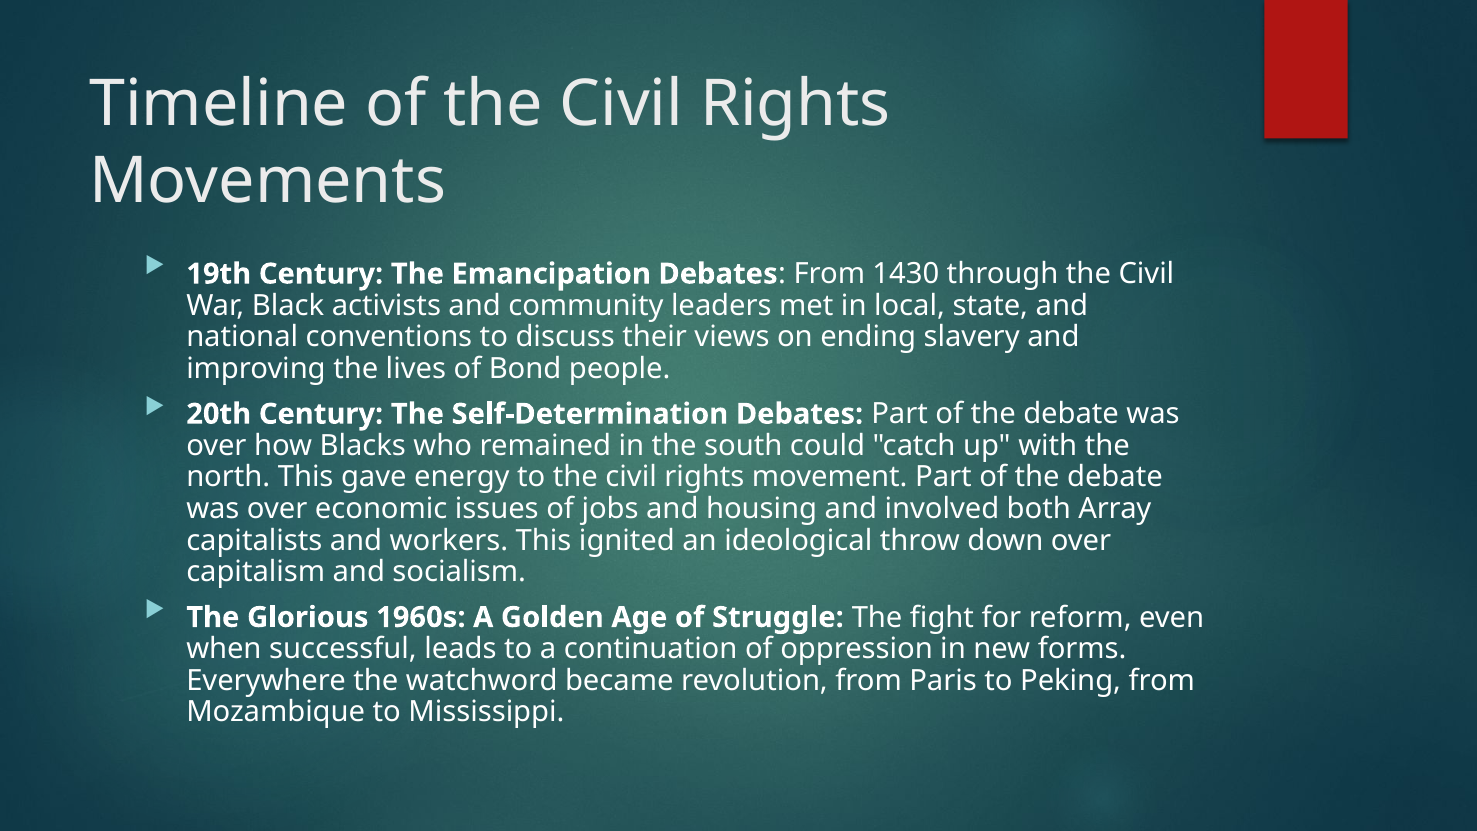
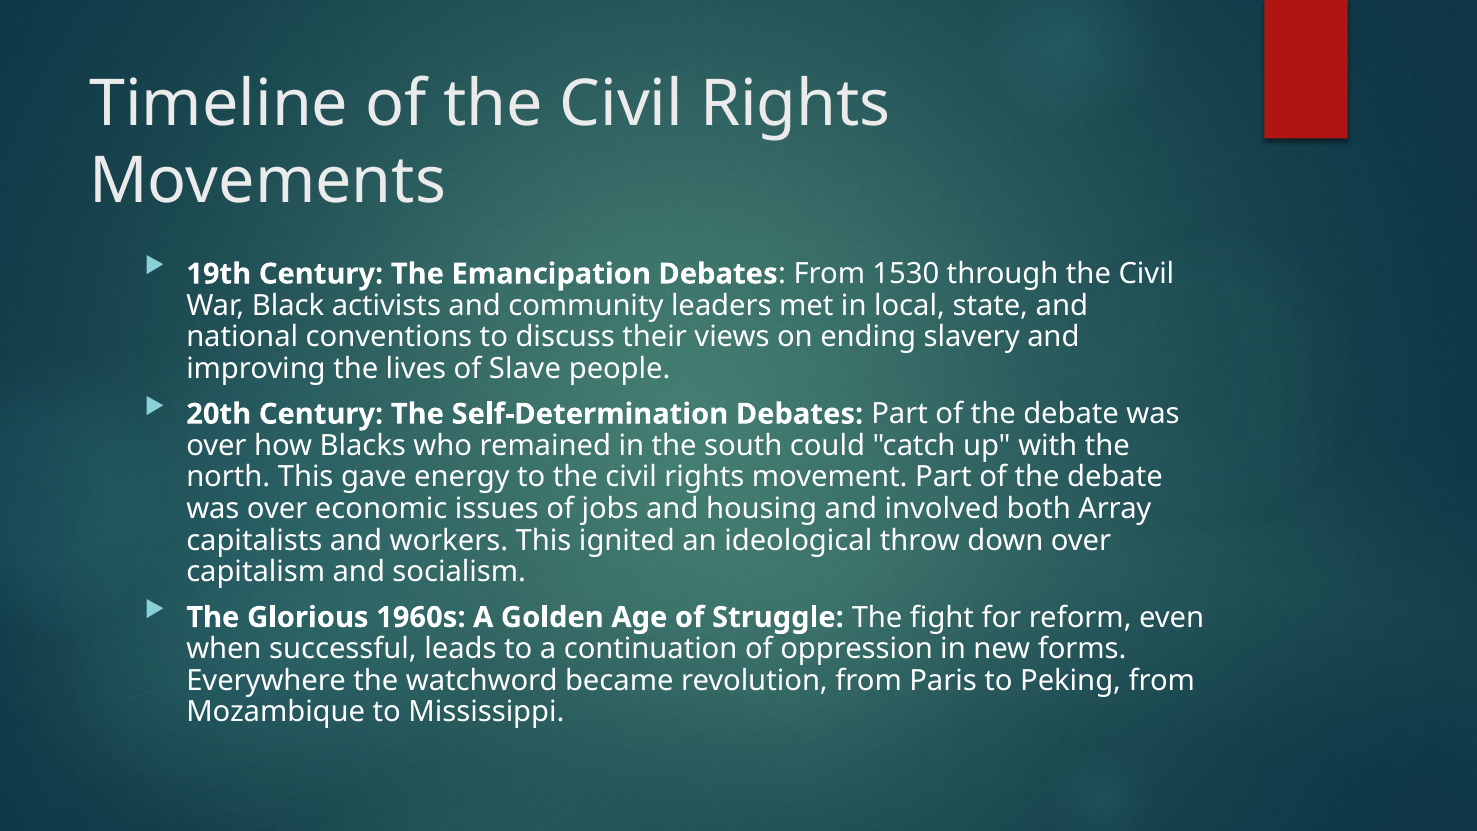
1430: 1430 -> 1530
Bond: Bond -> Slave
